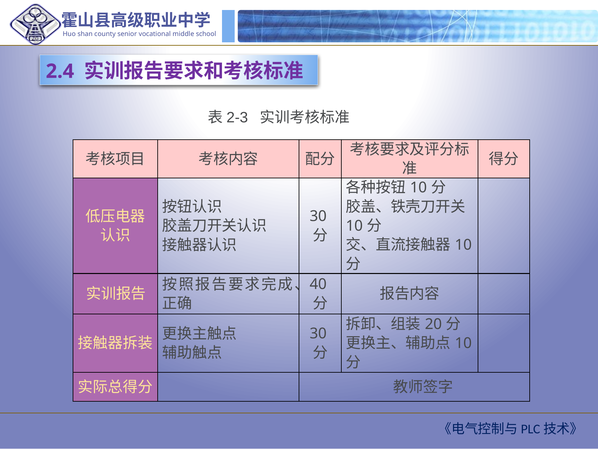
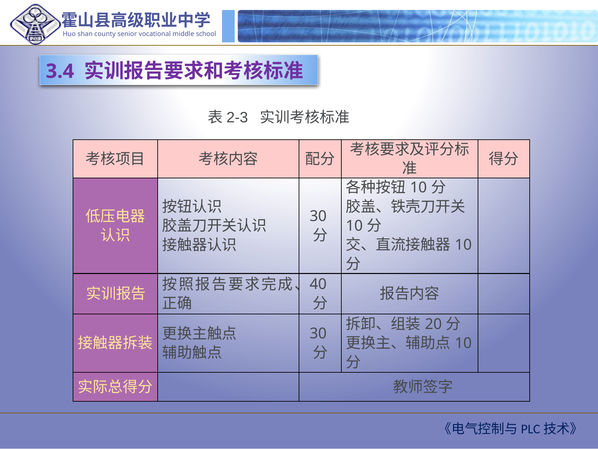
2.4: 2.4 -> 3.4
